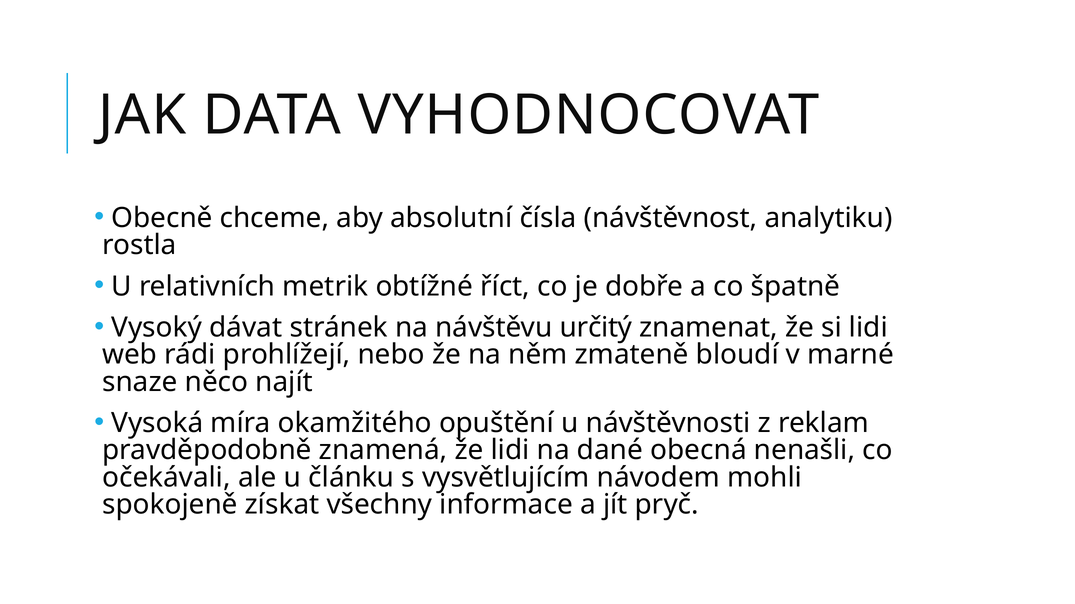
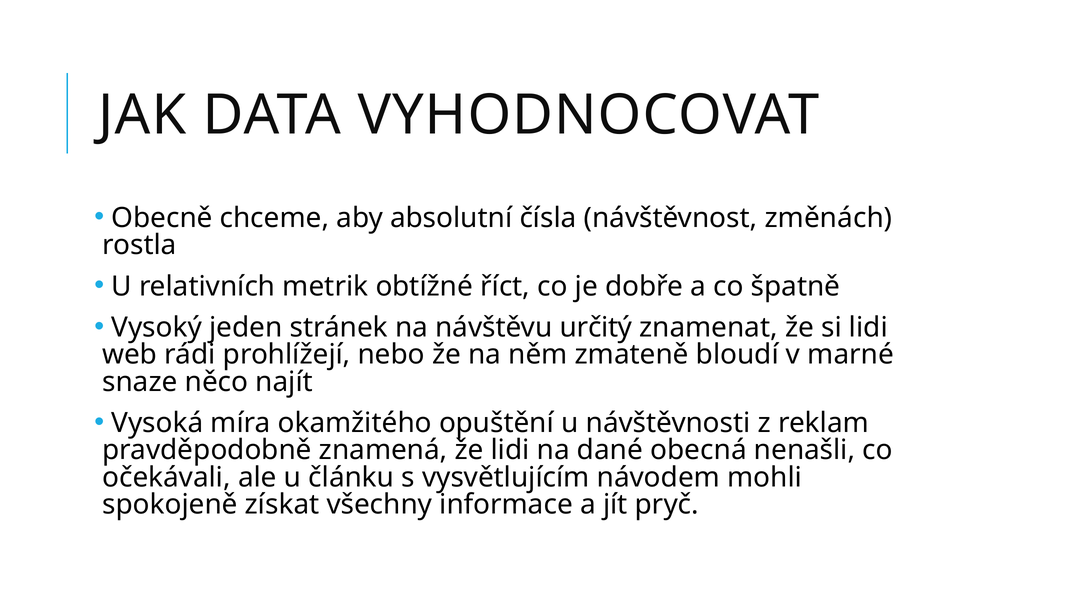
analytiku: analytiku -> změnách
dávat: dávat -> jeden
